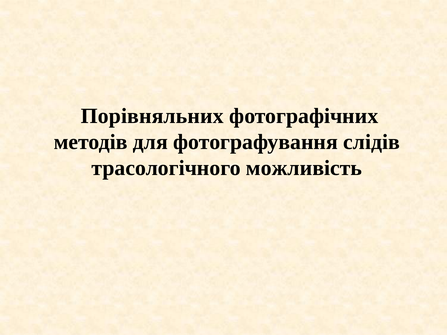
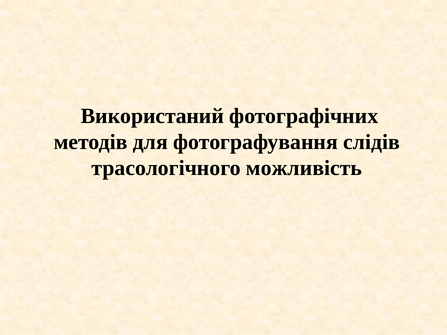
Порівняльних: Порівняльних -> Використаний
